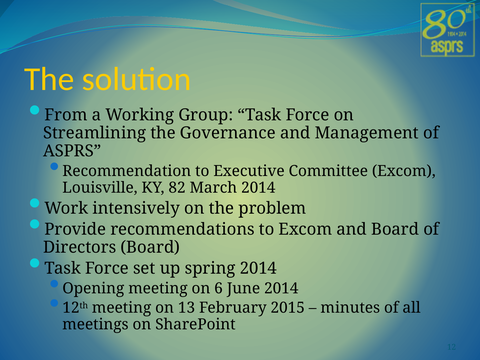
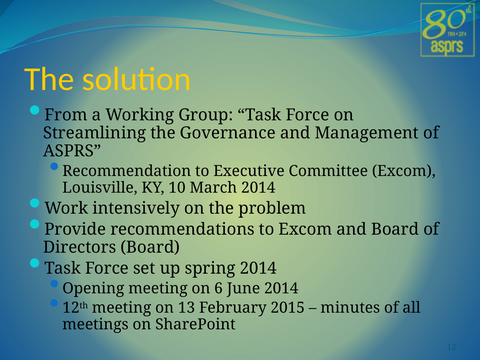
82: 82 -> 10
